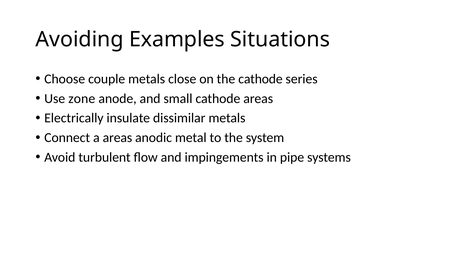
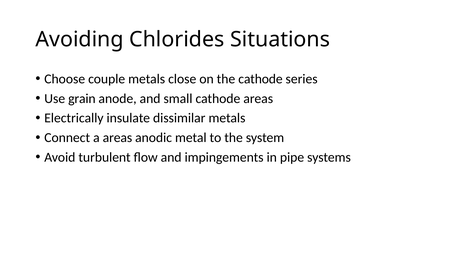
Examples: Examples -> Chlorides
zone: zone -> grain
